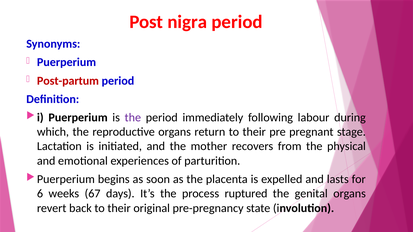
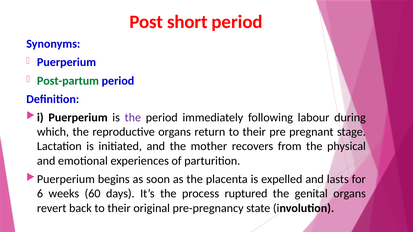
nigra: nigra -> short
Post-partum colour: red -> green
67: 67 -> 60
